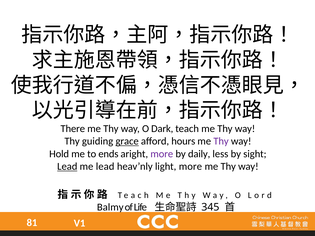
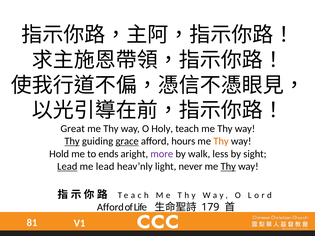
There: There -> Great
Dark: Dark -> Holy
Thy at (72, 141) underline: none -> present
Thy at (221, 141) colour: purple -> orange
daily: daily -> walk
light more: more -> never
Thy at (228, 167) underline: none -> present
Balmy at (110, 207): Balmy -> Afford
345: 345 -> 179
